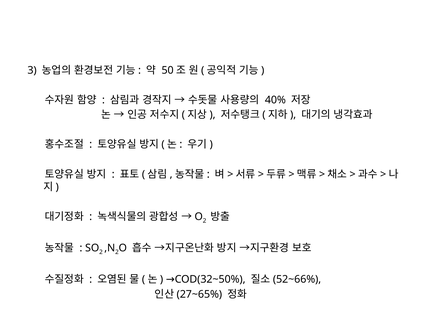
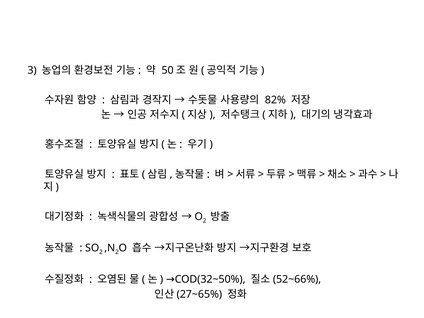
40%: 40% -> 82%
